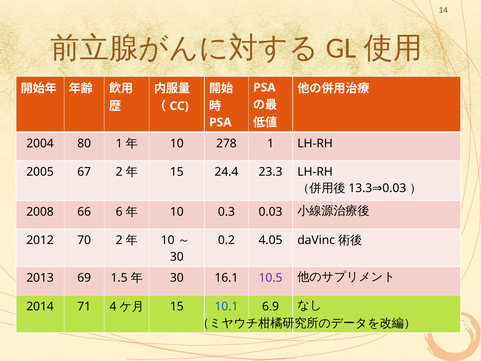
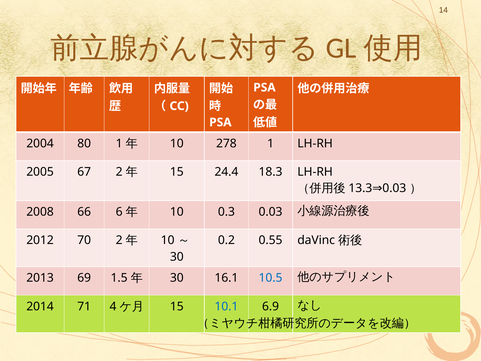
23.3: 23.3 -> 18.3
4.05: 4.05 -> 0.55
10.5 colour: purple -> blue
